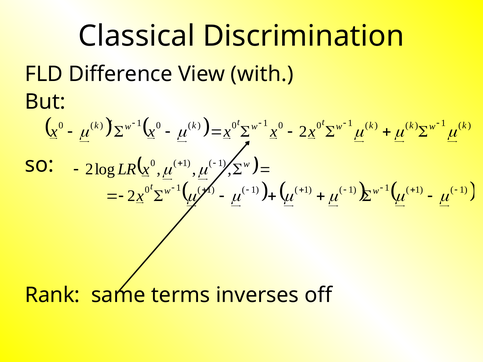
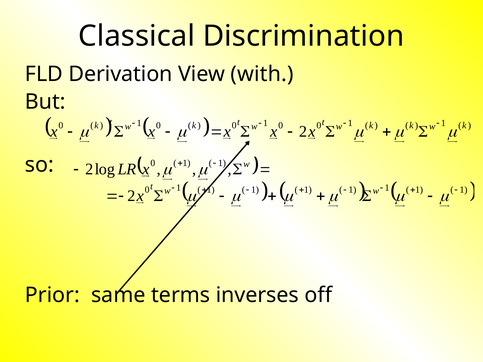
Difference: Difference -> Derivation
Rank: Rank -> Prior
